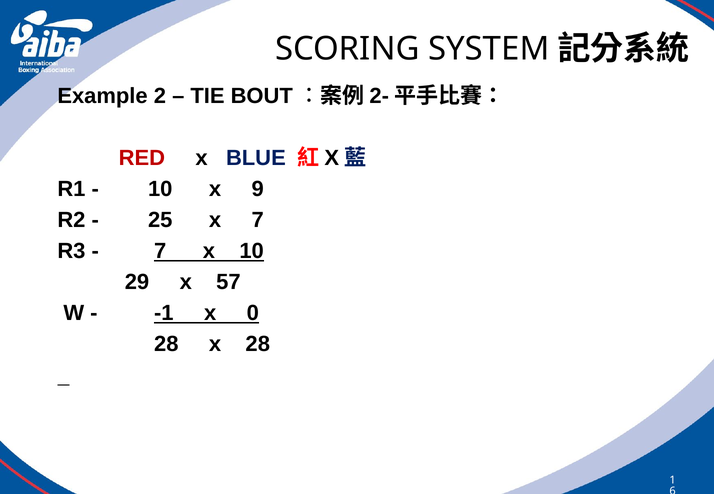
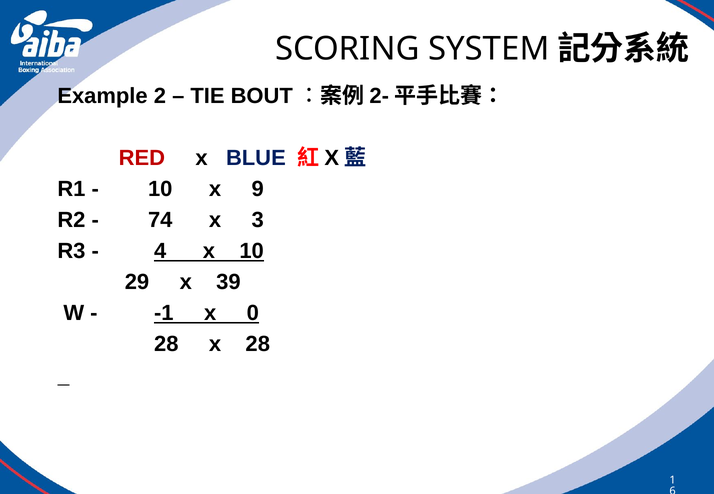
25: 25 -> 74
x 7: 7 -> 3
7 at (160, 251): 7 -> 4
57: 57 -> 39
